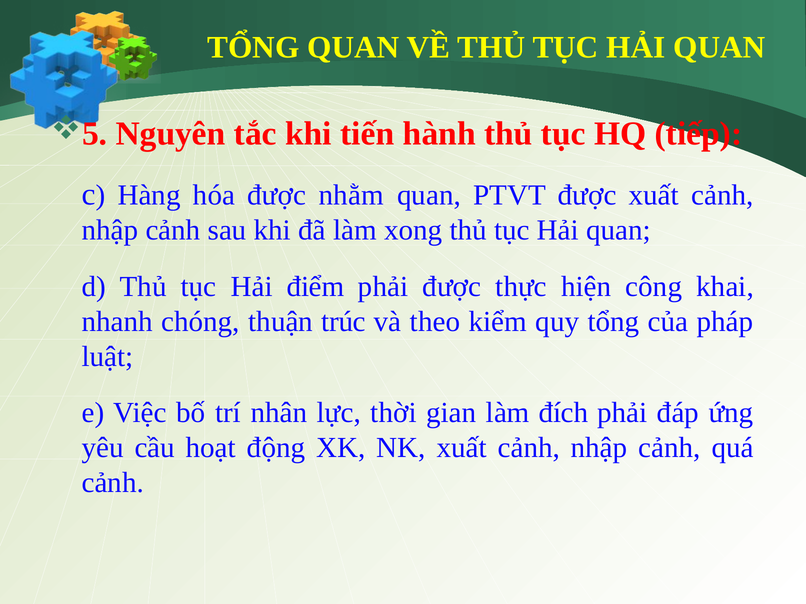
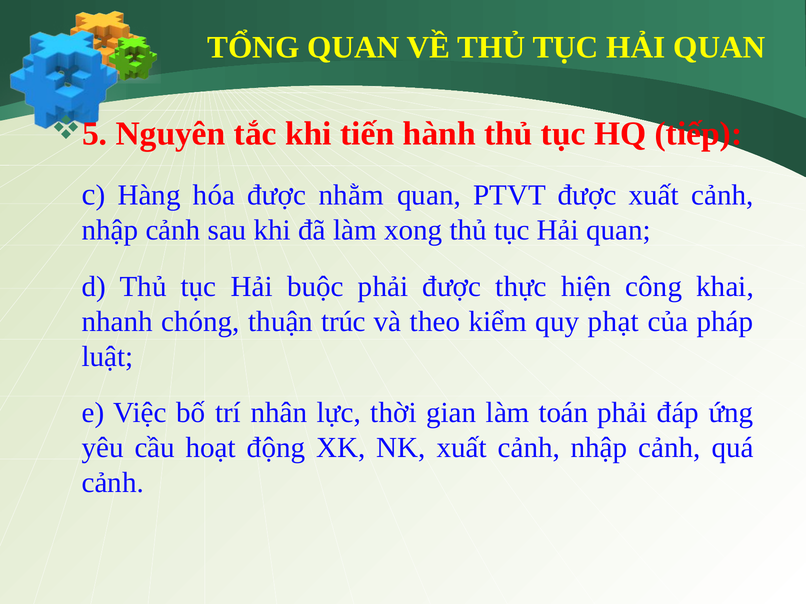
điểm: điểm -> buộc
quy tổng: tổng -> phạt
đích: đích -> toán
